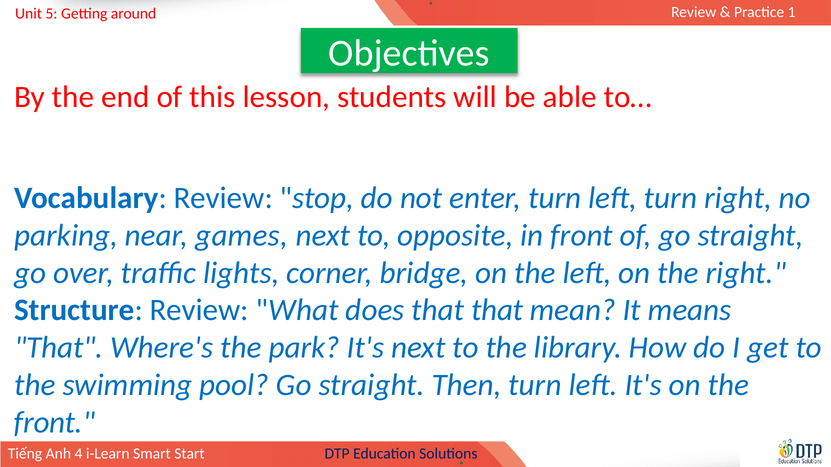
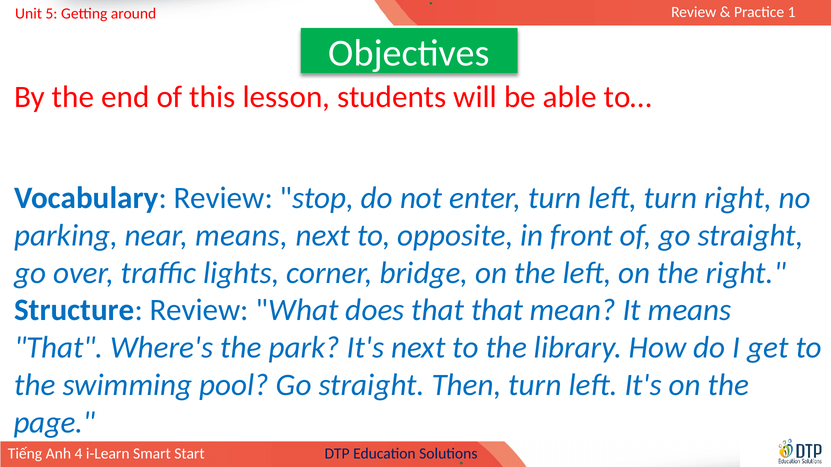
near games: games -> means
front at (54, 423): front -> page
